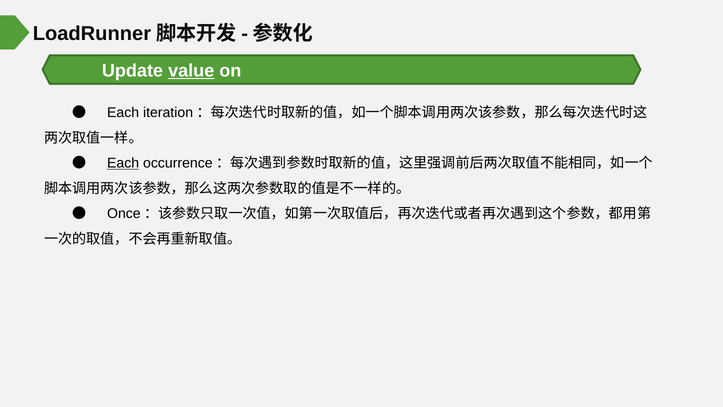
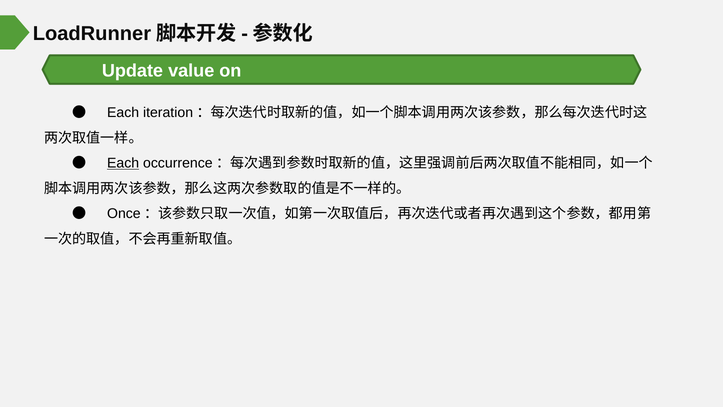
value underline: present -> none
